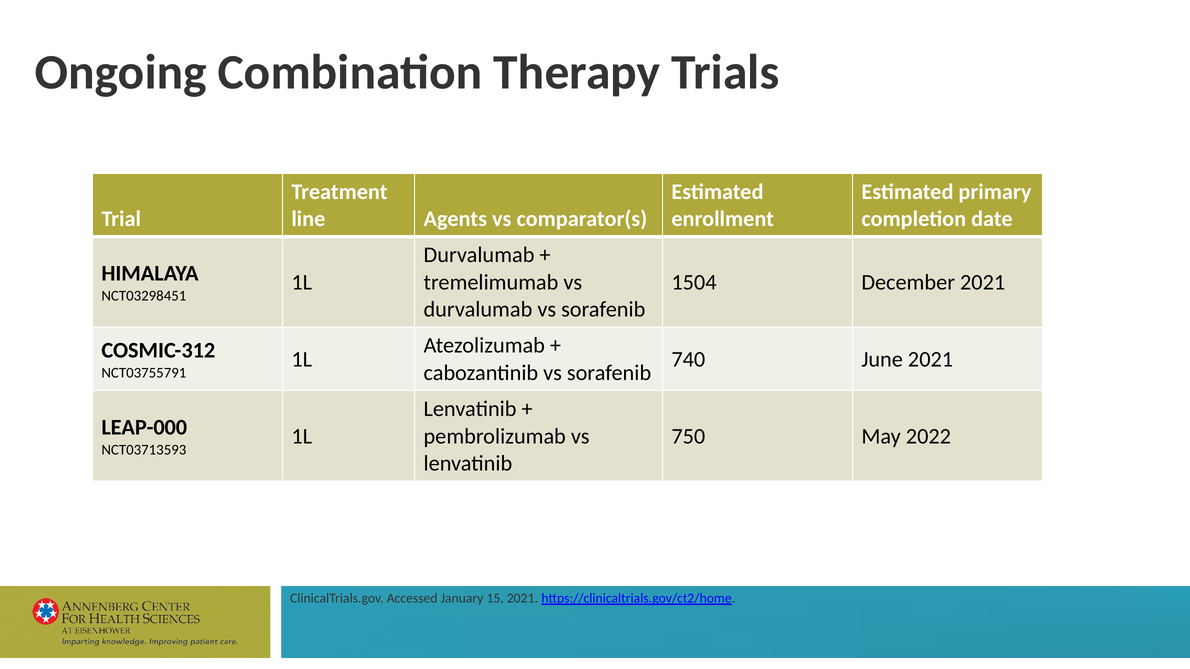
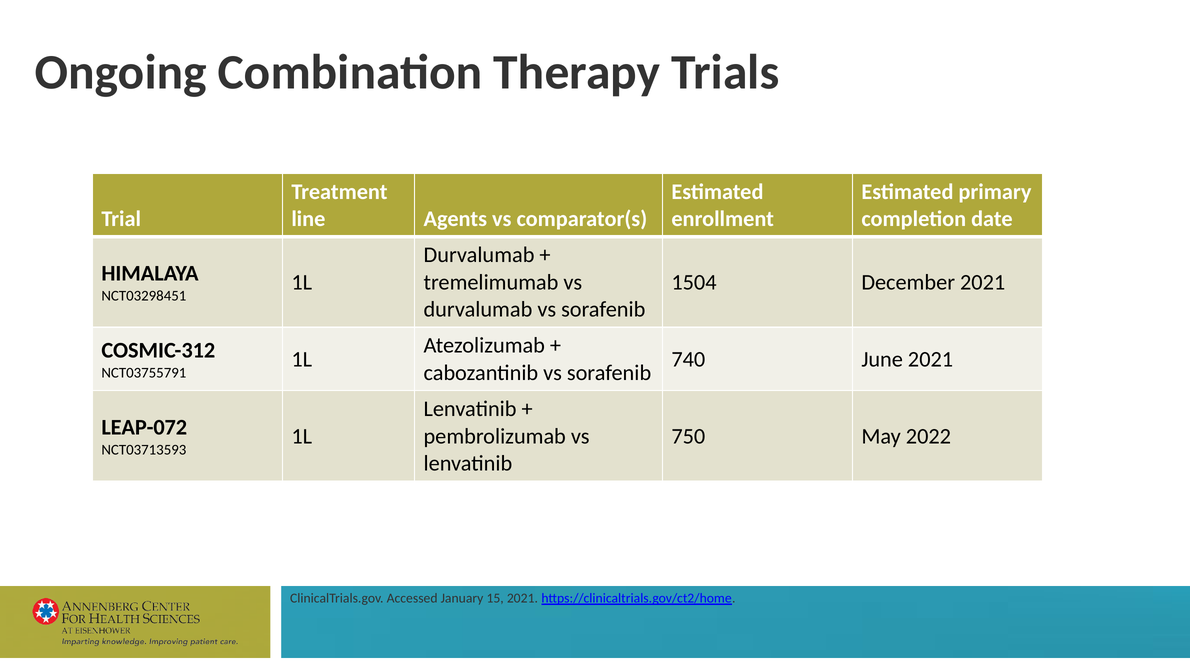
LEAP-000: LEAP-000 -> LEAP-072
